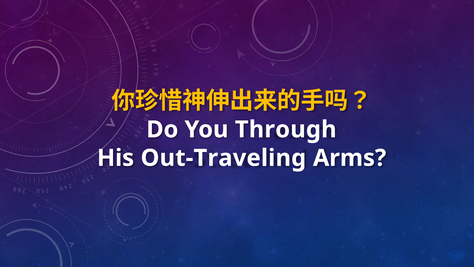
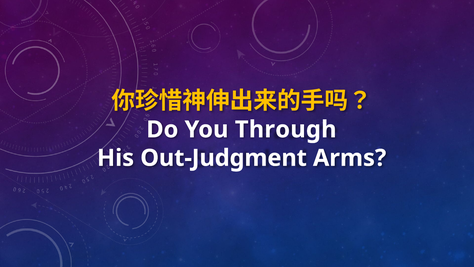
Out-Traveling: Out-Traveling -> Out-Judgment
